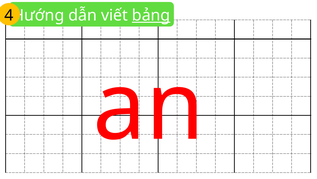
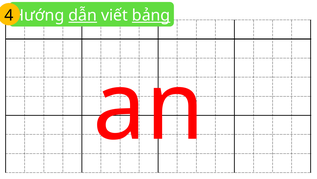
dẫn underline: none -> present
